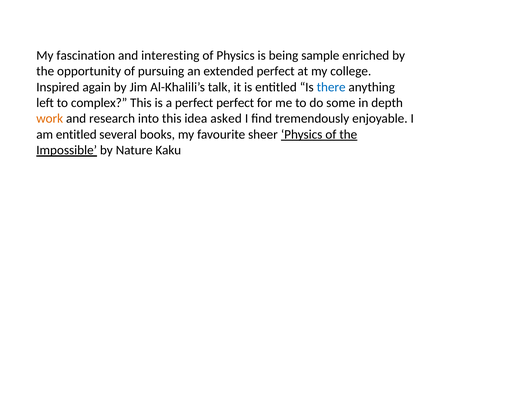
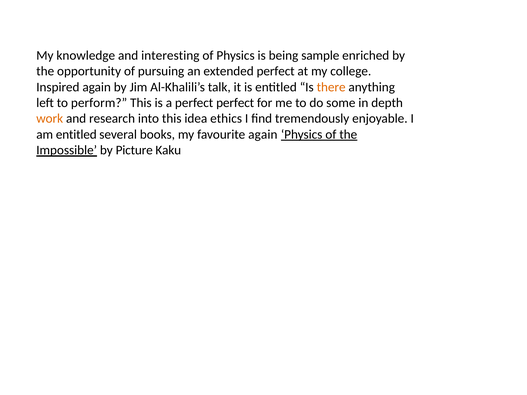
fascination: fascination -> knowledge
there colour: blue -> orange
complex: complex -> perform
asked: asked -> ethics
favourite sheer: sheer -> again
Nature: Nature -> Picture
